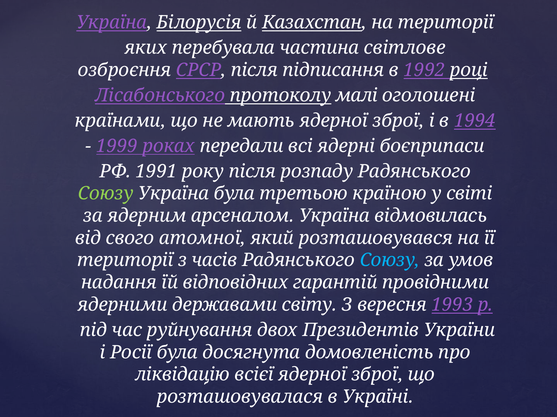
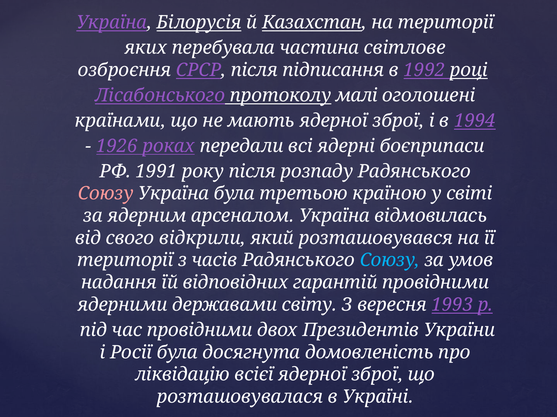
1999: 1999 -> 1926
Союзу at (106, 194) colour: light green -> pink
атомної: атомної -> відкрили
час руйнування: руйнування -> провідними
